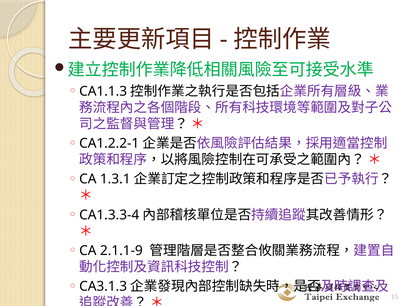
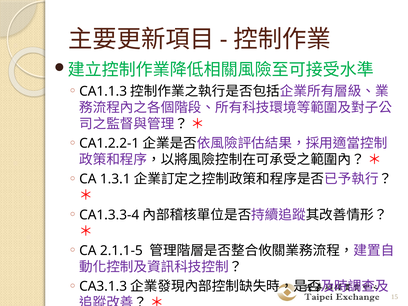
2.1.1-9: 2.1.1-9 -> 2.1.1-5
